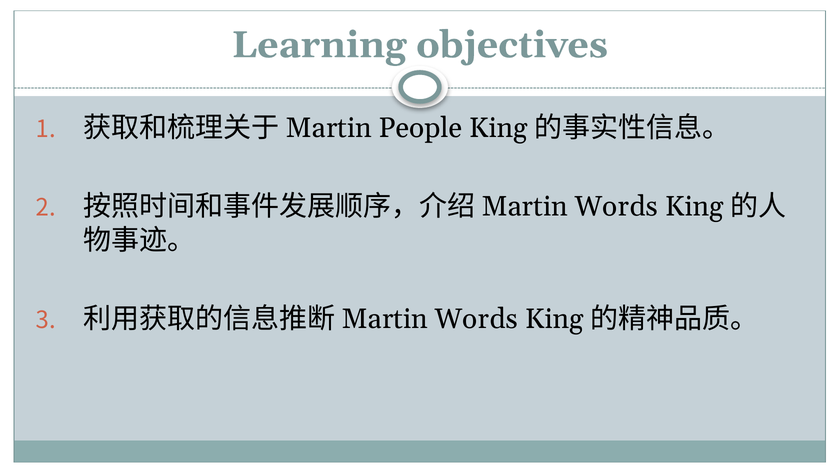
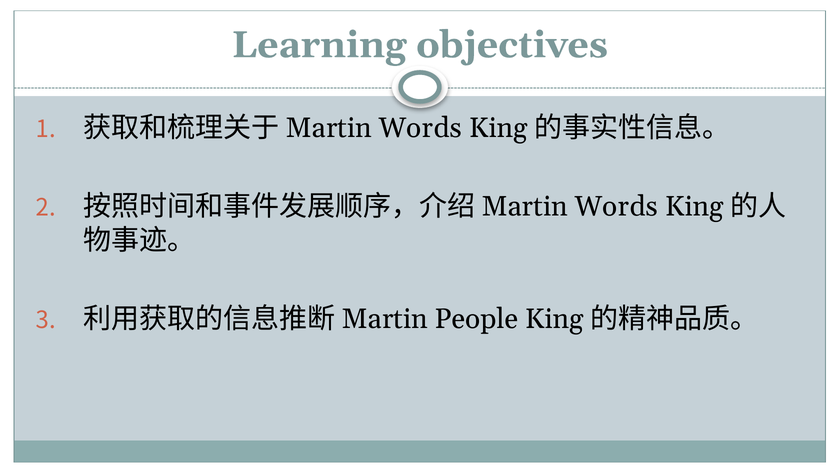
People at (421, 128): People -> Words
Words at (476, 318): Words -> People
